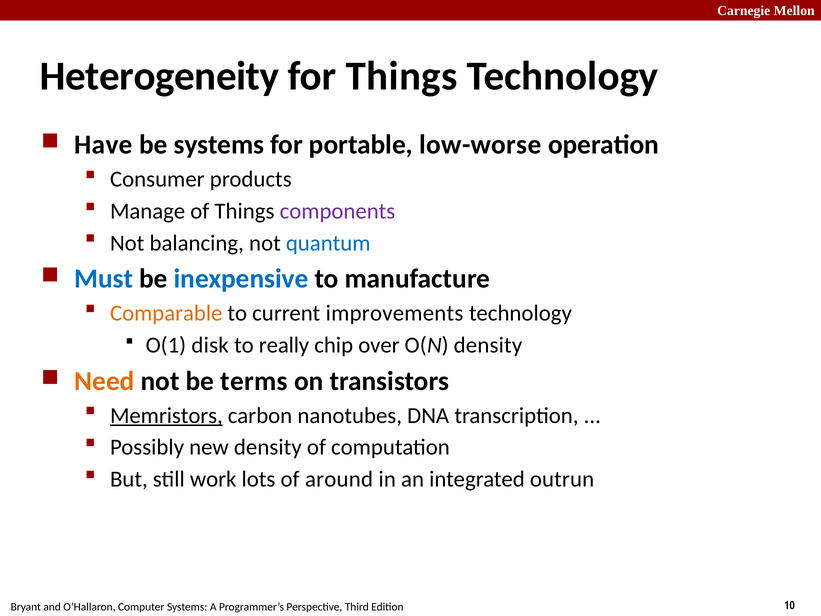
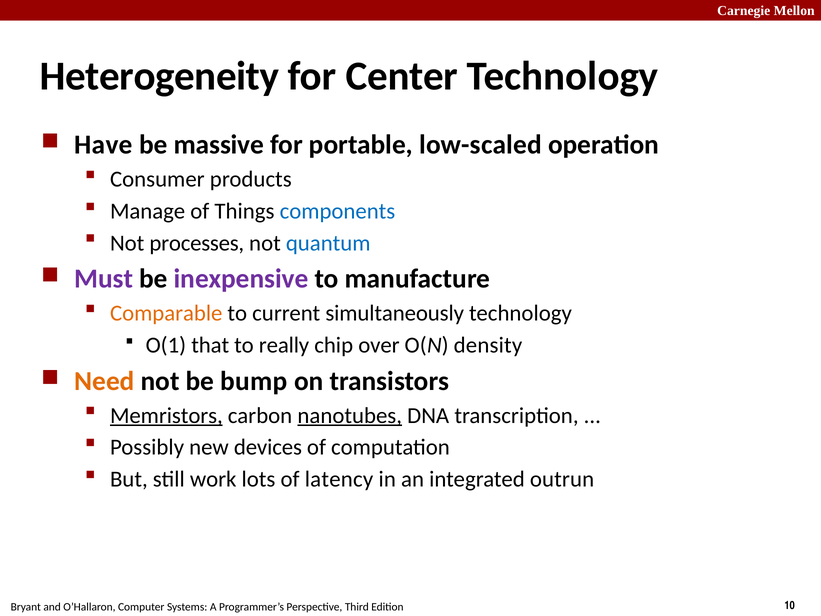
for Things: Things -> Center
be systems: systems -> massive
low-worse: low-worse -> low-scaled
components colour: purple -> blue
balancing: balancing -> processes
Must colour: blue -> purple
inexpensive colour: blue -> purple
improvements: improvements -> simultaneously
disk: disk -> that
terms: terms -> bump
nanotubes underline: none -> present
new density: density -> devices
around: around -> latency
